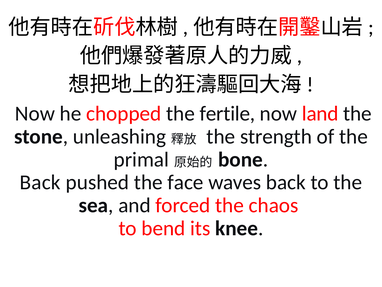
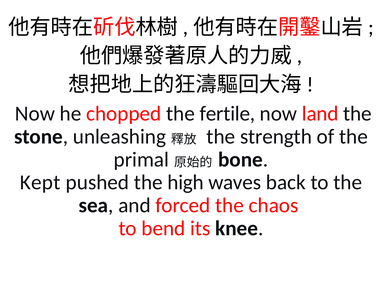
Back at (40, 182): Back -> Kept
face: face -> high
